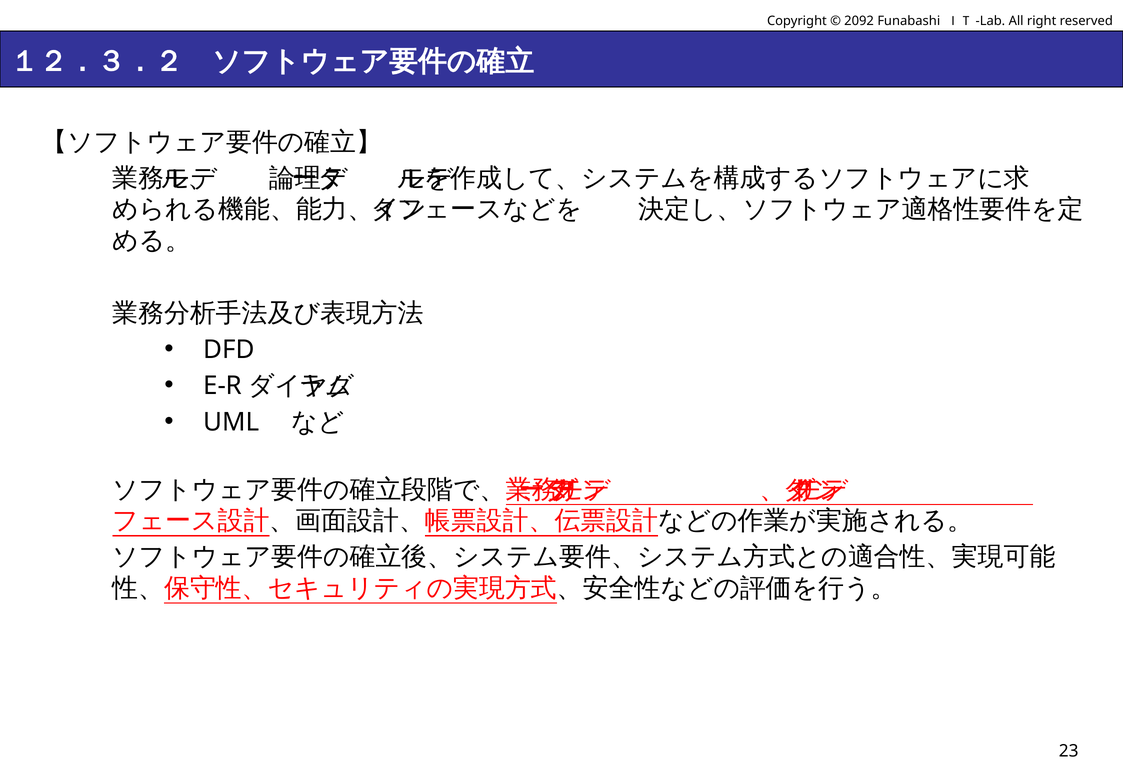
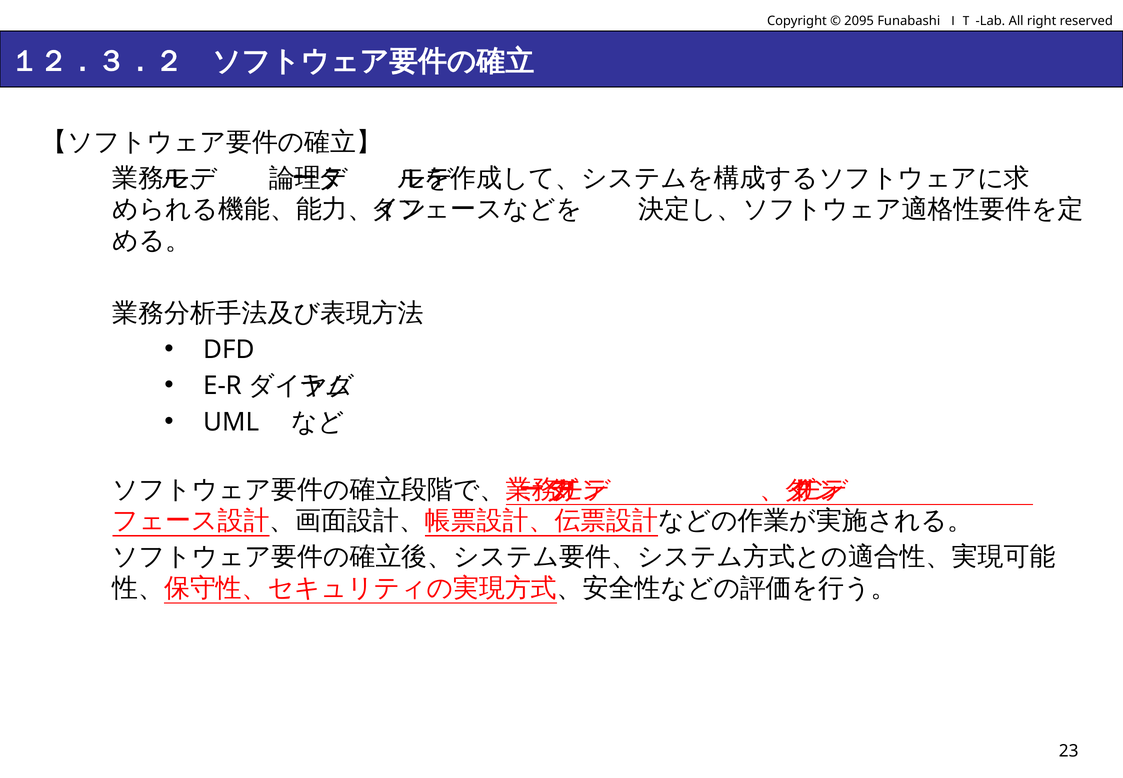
2092: 2092 -> 2095
